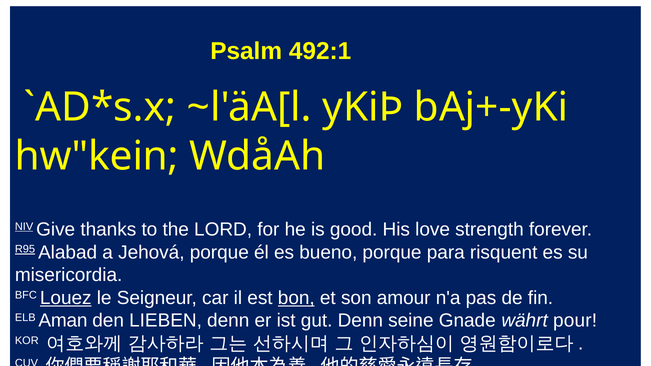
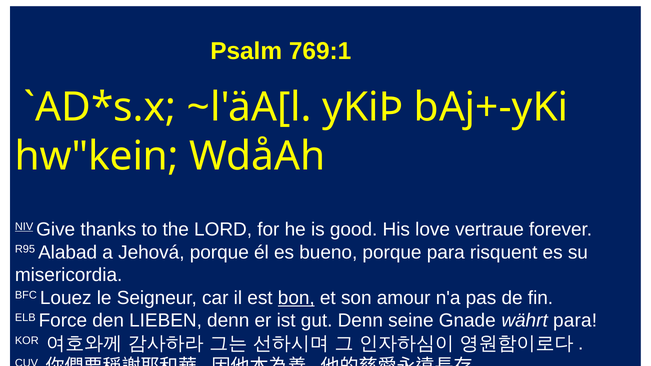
492:1: 492:1 -> 769:1
strength: strength -> vertraue
R95 underline: present -> none
Louez underline: present -> none
Aman: Aman -> Force
währt pour: pour -> para
